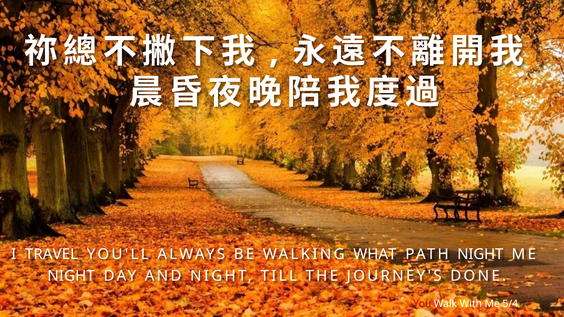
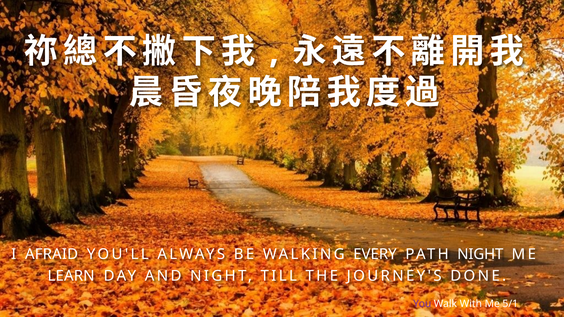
TRAVEL: TRAVEL -> AFRAID
WHAT: WHAT -> EVERY
NIGHT at (71, 276): NIGHT -> LEARN
You colour: red -> purple
5/4: 5/4 -> 5/1
